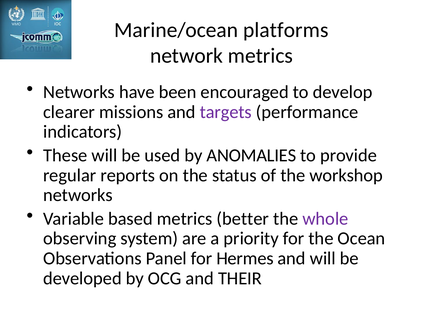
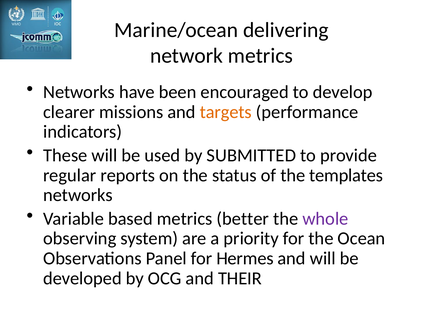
platforms: platforms -> delivering
targets colour: purple -> orange
ANOMALIES: ANOMALIES -> SUBMITTED
workshop: workshop -> templates
